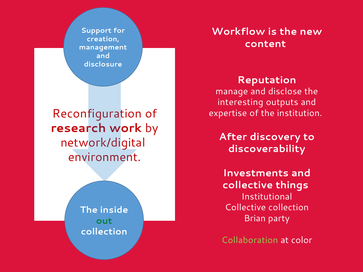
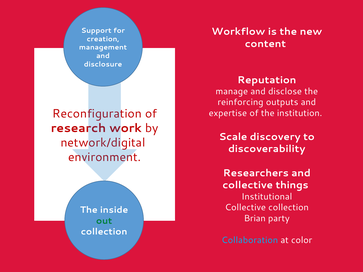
interesting: interesting -> reinforcing
After: After -> Scale
Investments: Investments -> Researchers
Collaboration colour: light green -> light blue
